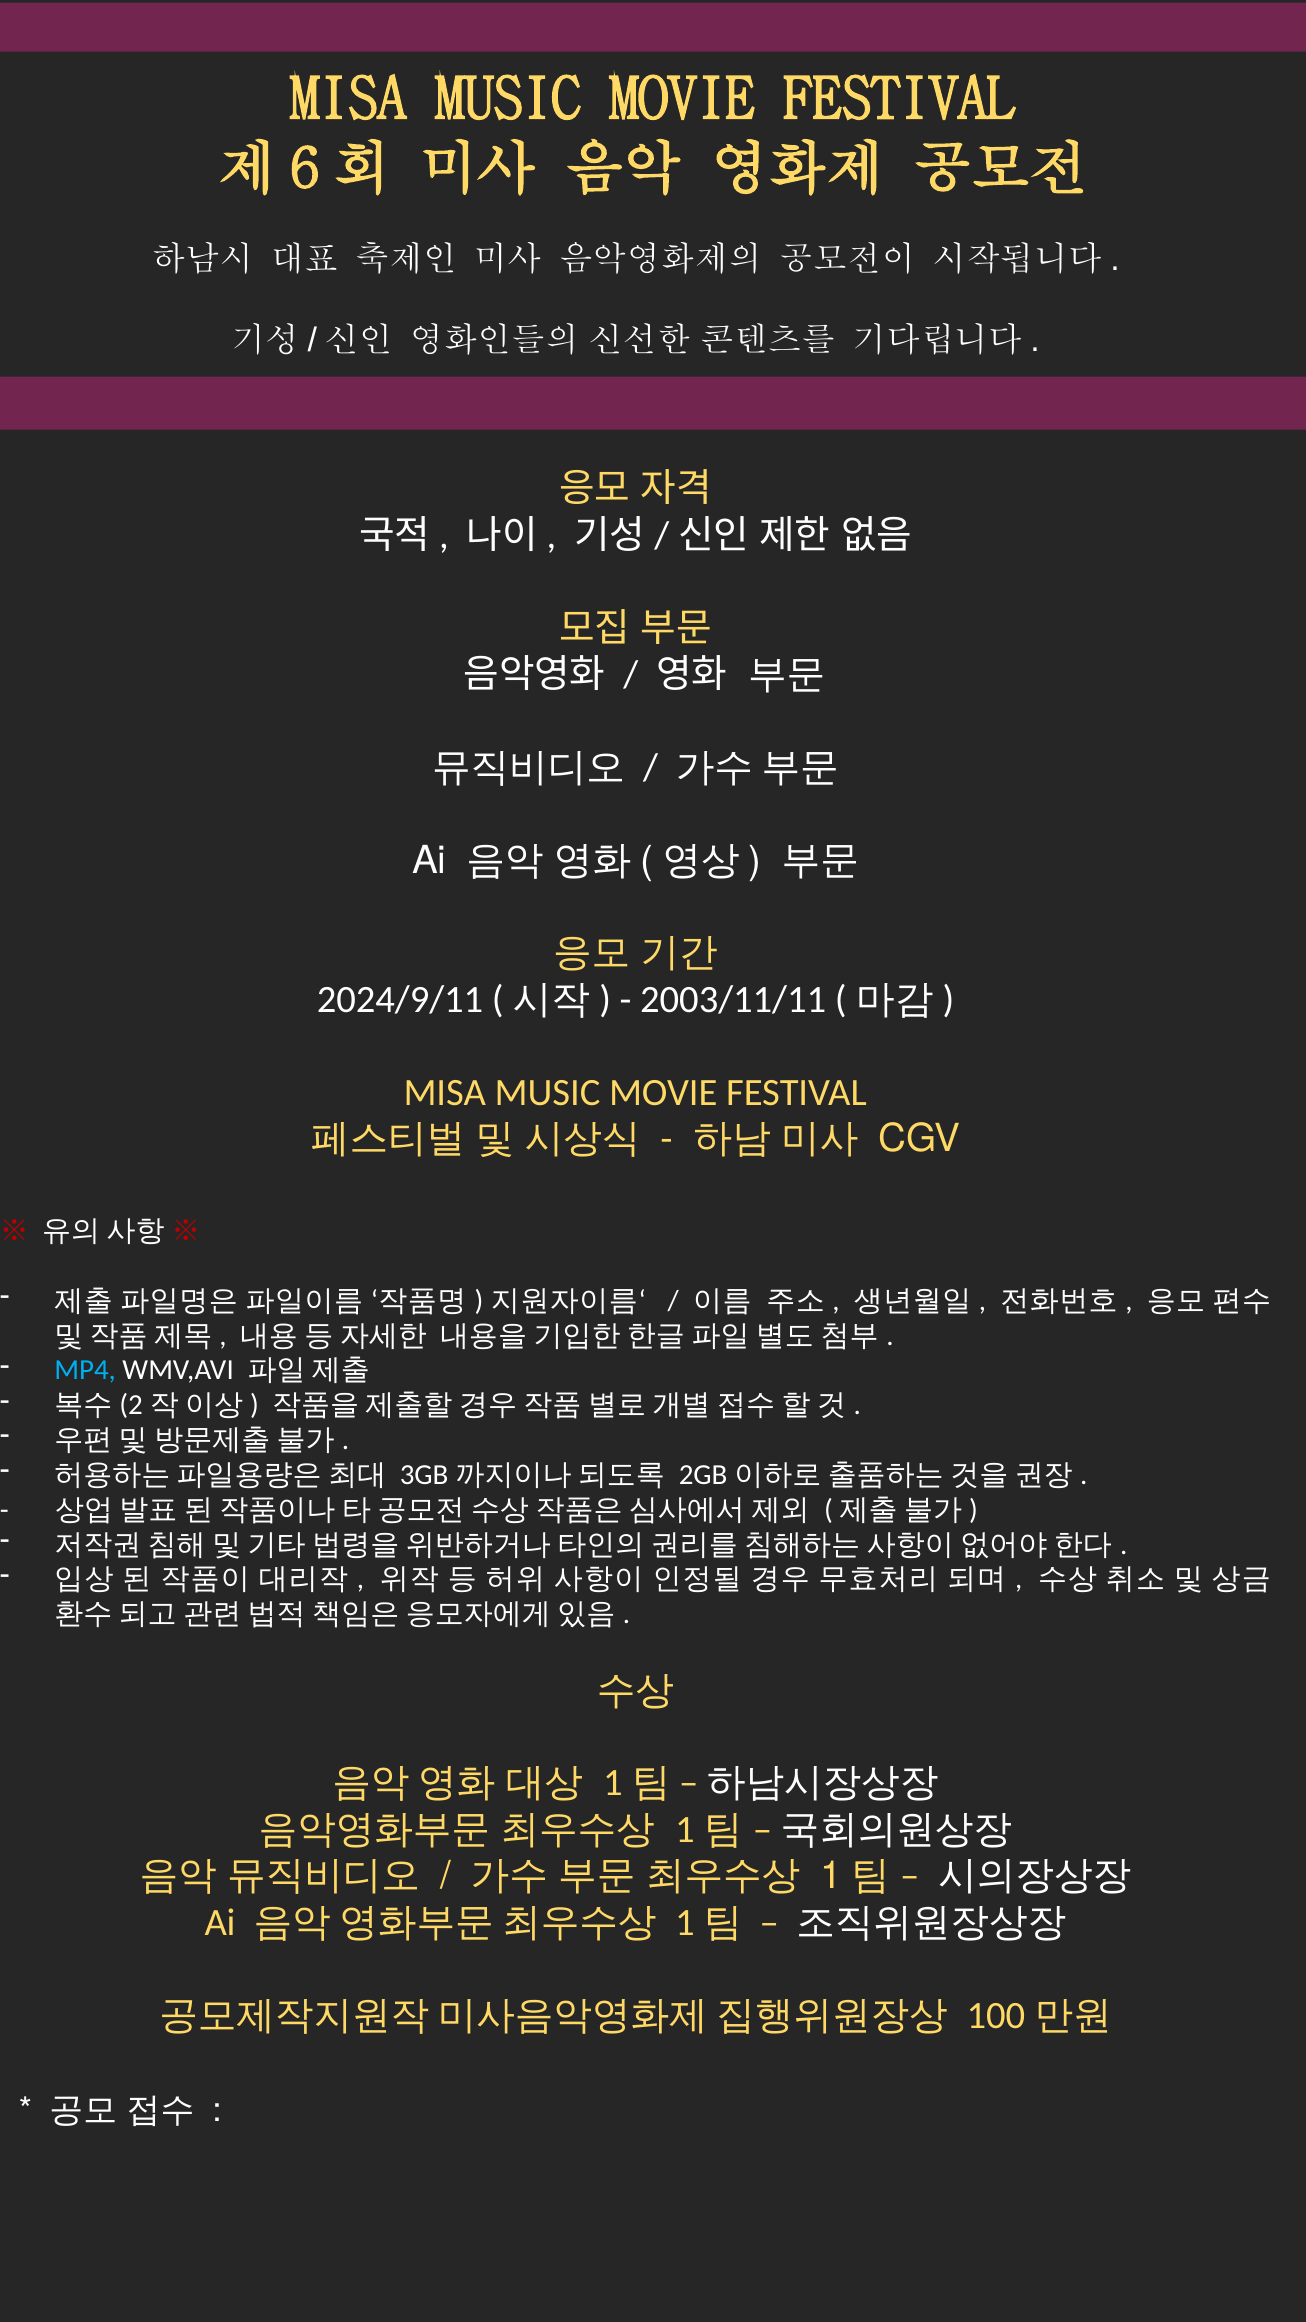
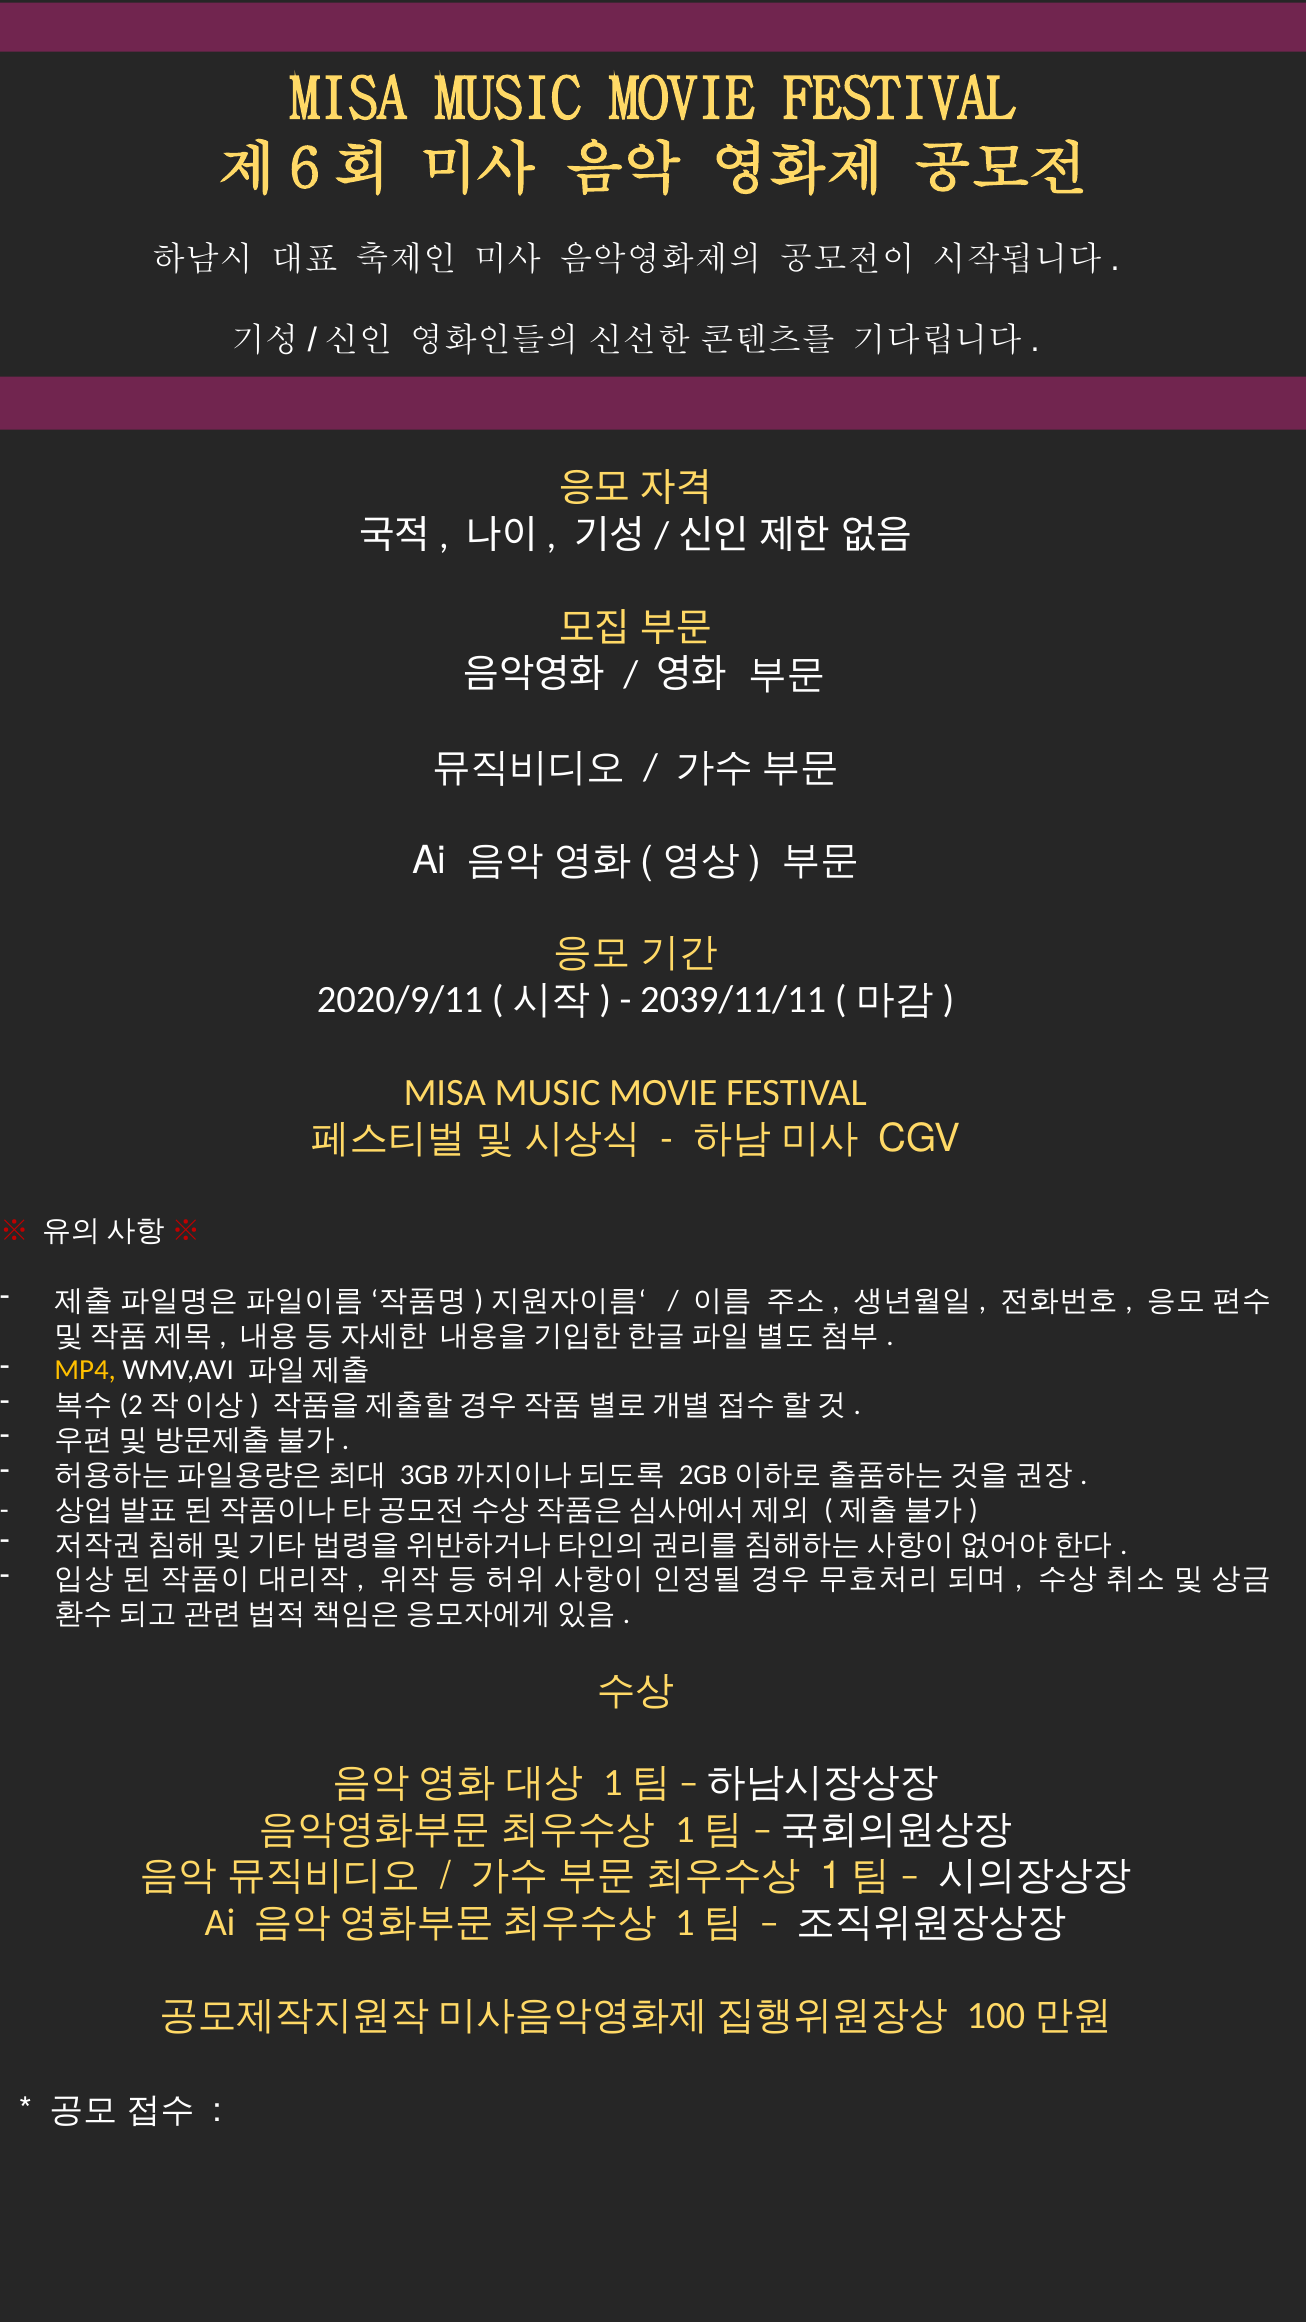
2024/9/11: 2024/9/11 -> 2020/9/11
2003/11/11: 2003/11/11 -> 2039/11/11
MP4 colour: light blue -> yellow
